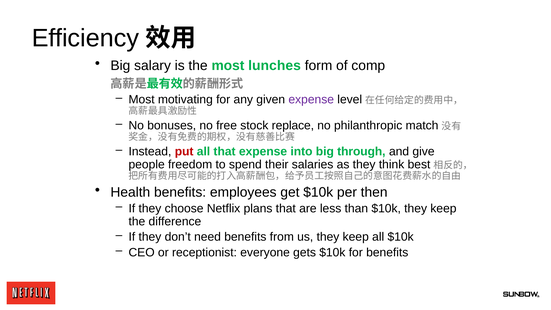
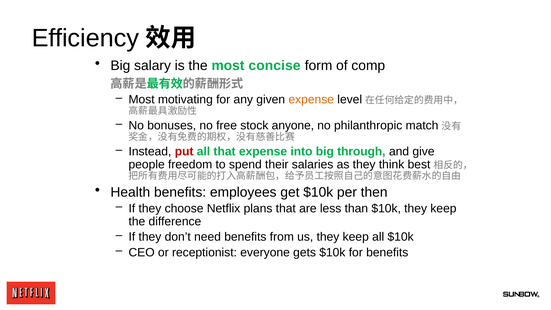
lunches: lunches -> concise
expense at (311, 99) colour: purple -> orange
replace: replace -> anyone
